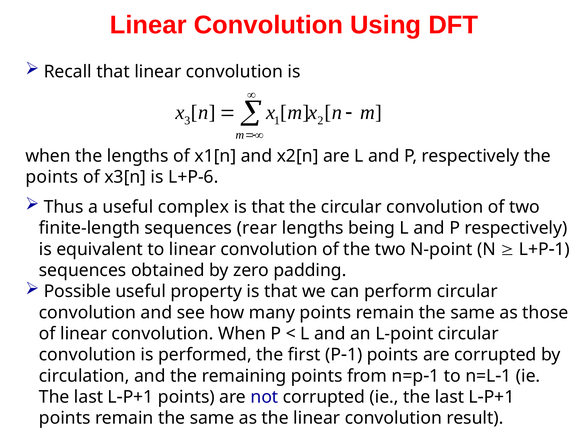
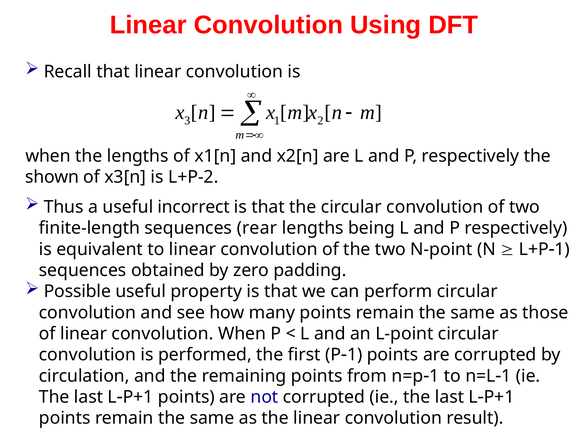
points at (52, 177): points -> shown
L+P-6: L+P-6 -> L+P-2
complex: complex -> incorrect
